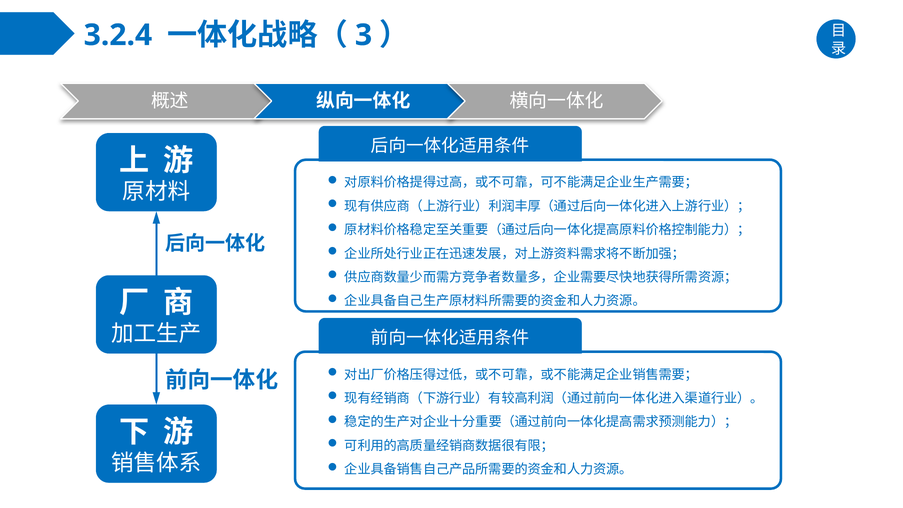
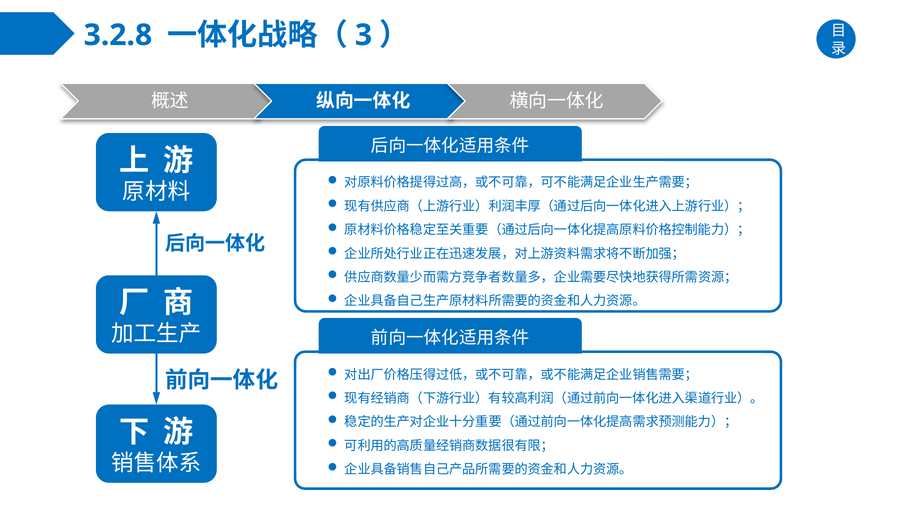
3.2.4: 3.2.4 -> 3.2.8
